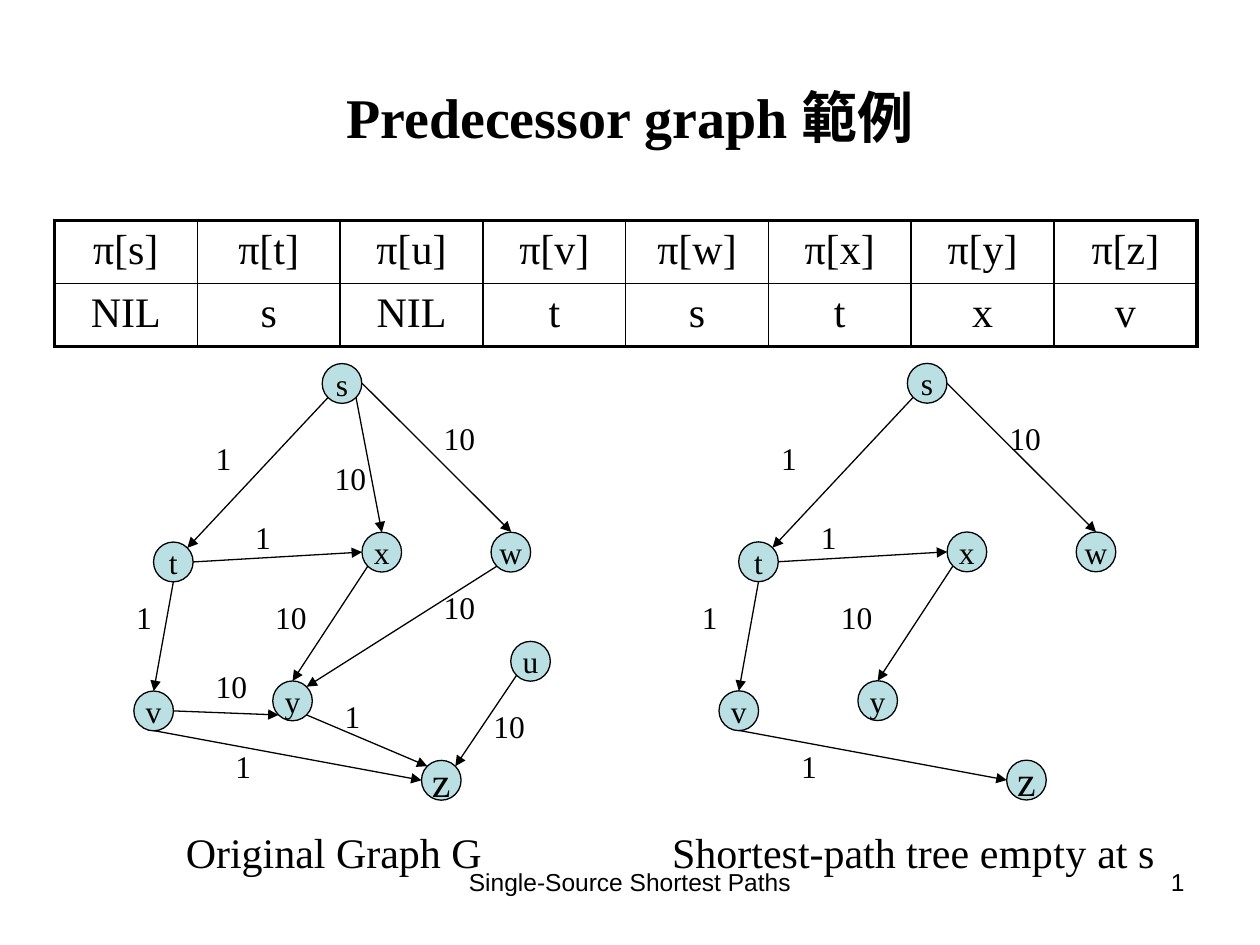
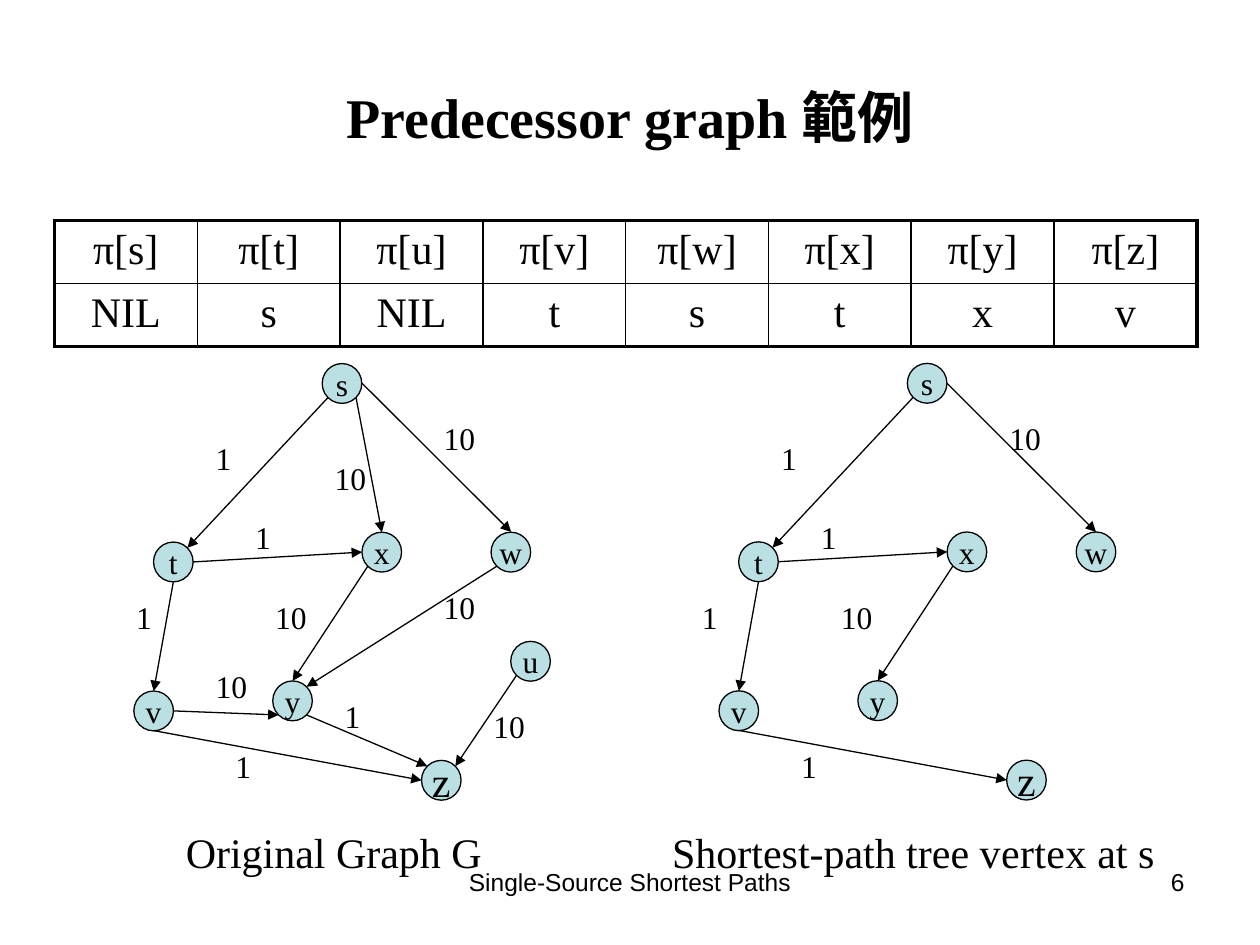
empty: empty -> vertex
Paths 1: 1 -> 6
